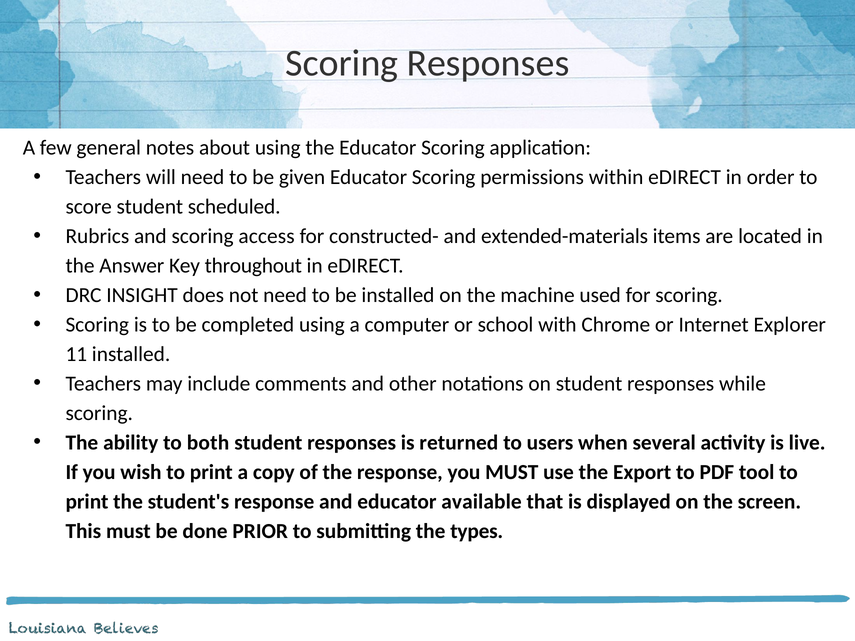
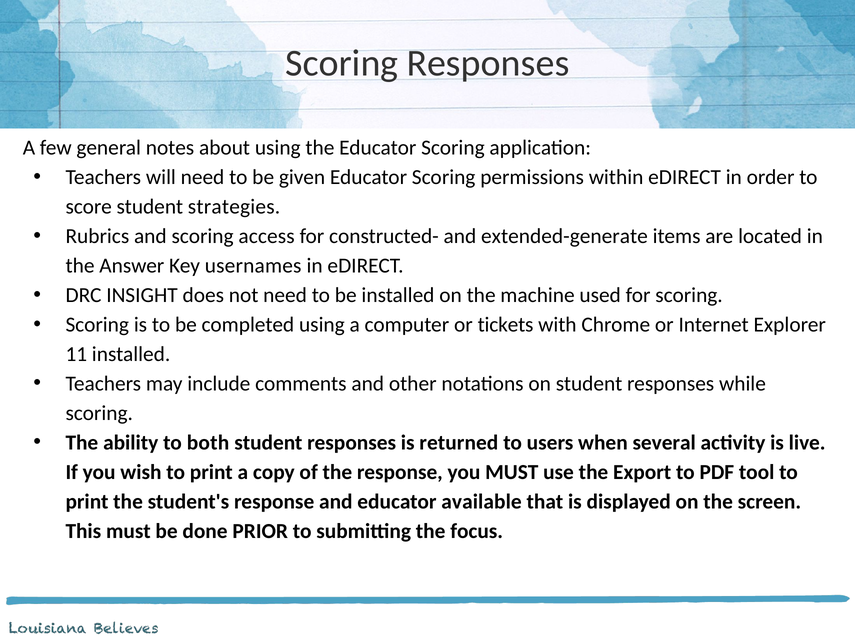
scheduled: scheduled -> strategies
extended-materials: extended-materials -> extended-generate
throughout: throughout -> usernames
school: school -> tickets
types: types -> focus
